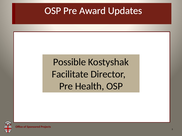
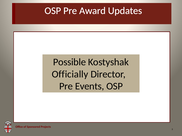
Facilitate: Facilitate -> Officially
Health: Health -> Events
